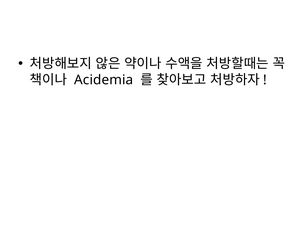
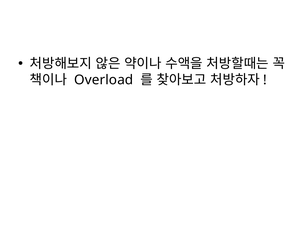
Acidemia: Acidemia -> Overload
